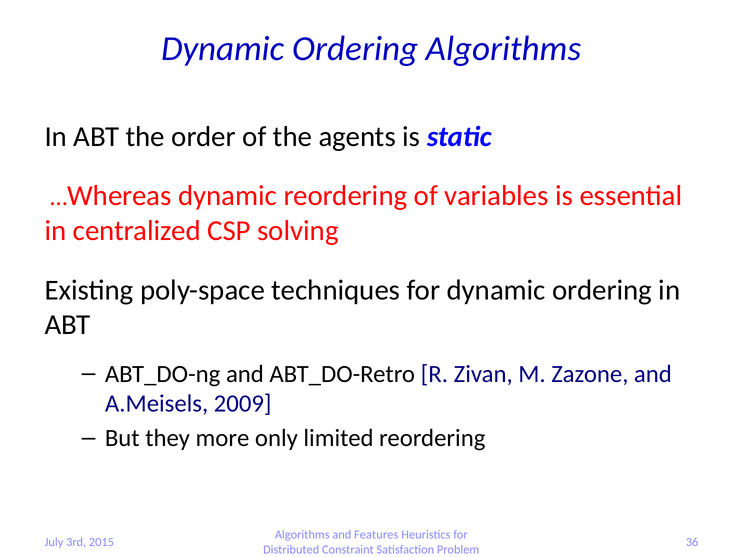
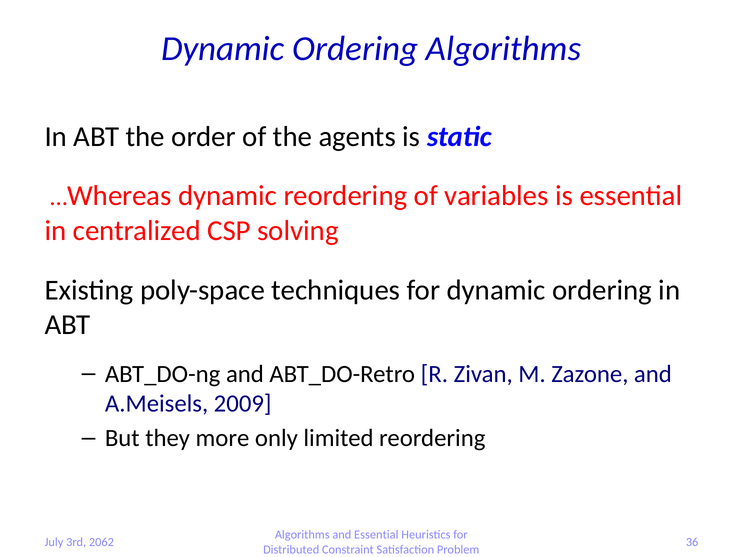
and Features: Features -> Essential
2015: 2015 -> 2062
